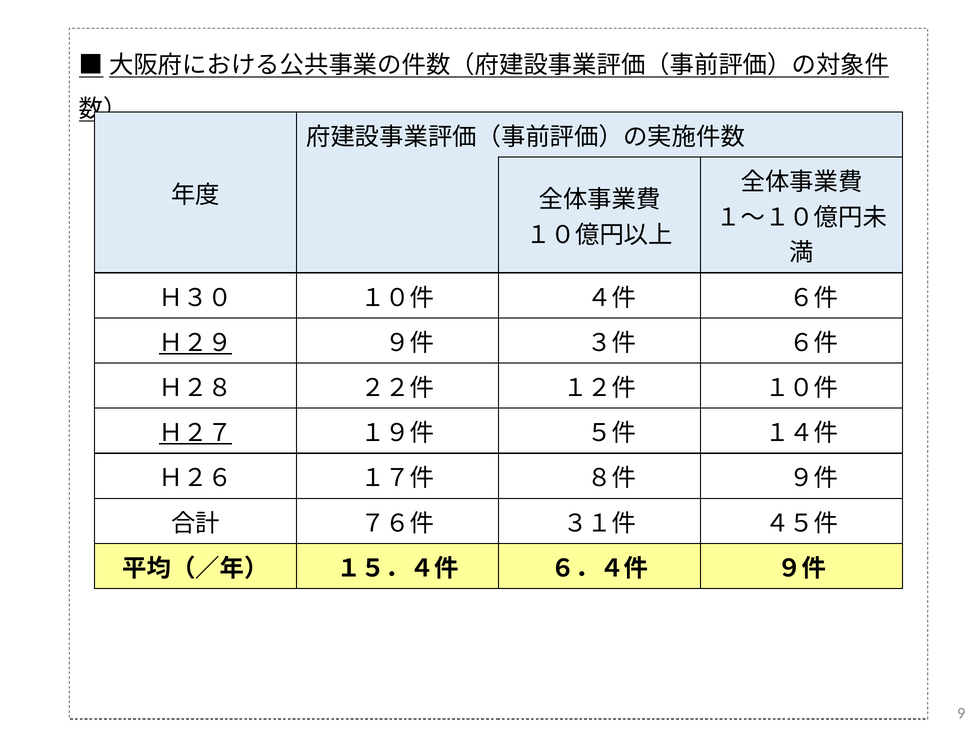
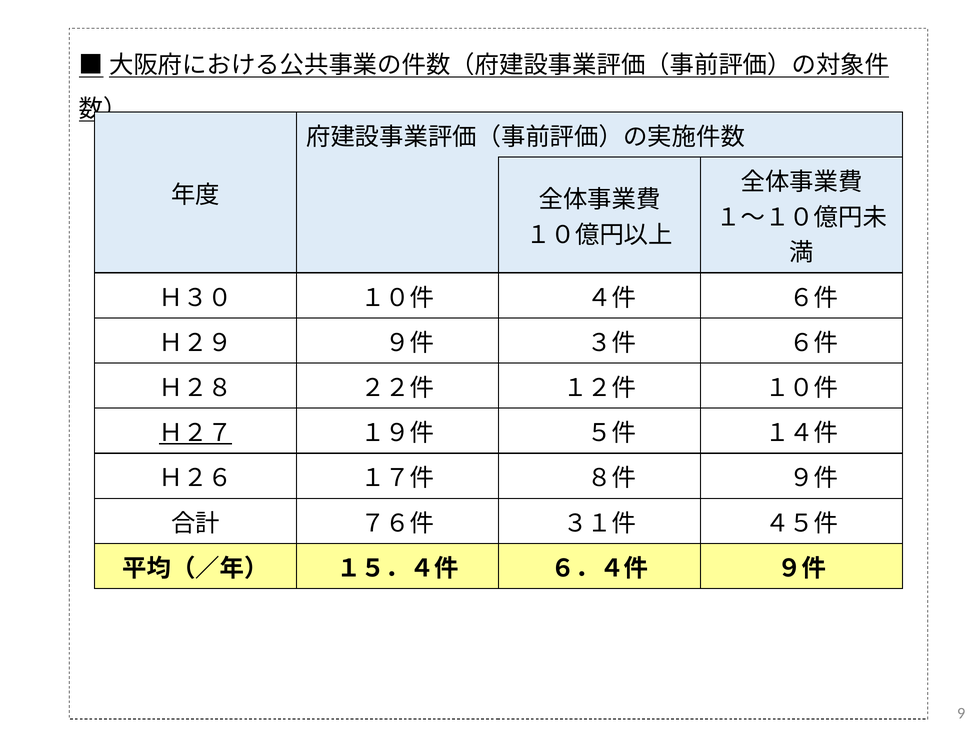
Ｈ２９ underline: present -> none
